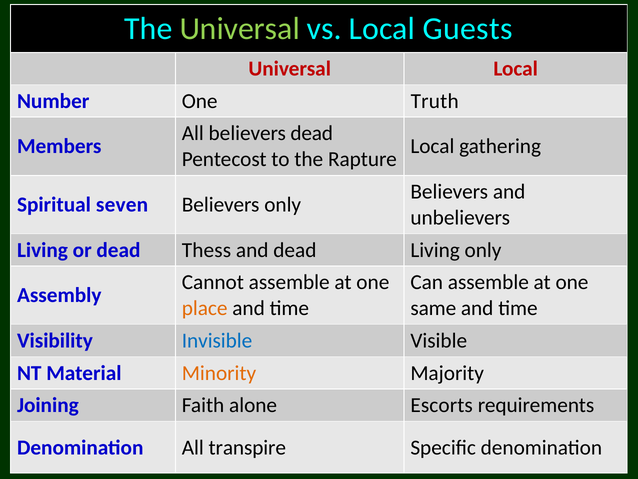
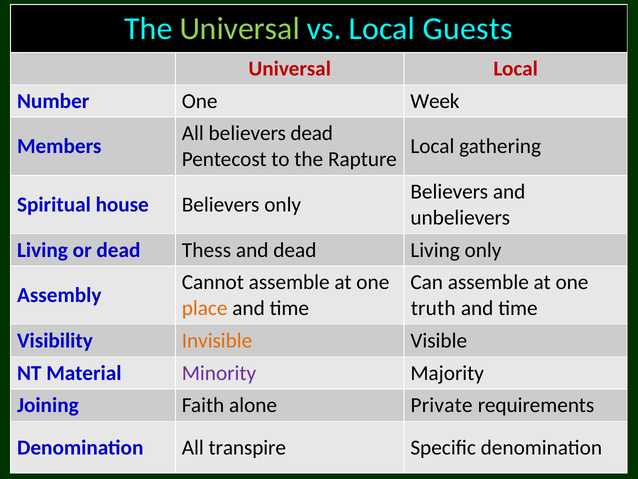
Truth: Truth -> Week
seven: seven -> house
same: same -> truth
Invisible colour: blue -> orange
Minority colour: orange -> purple
Escorts: Escorts -> Private
